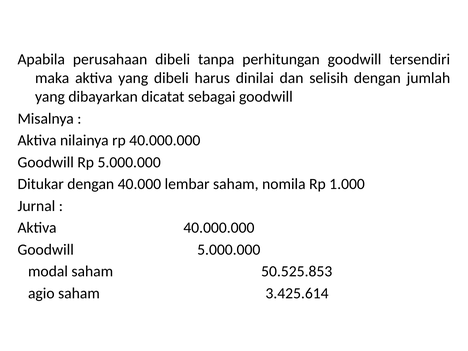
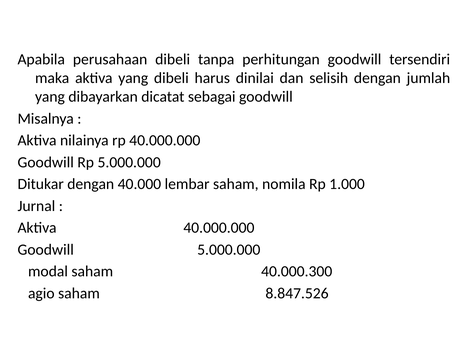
50.525.853: 50.525.853 -> 40.000.300
3.425.614: 3.425.614 -> 8.847.526
